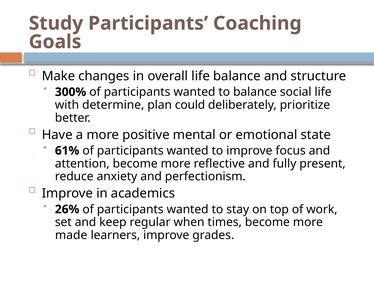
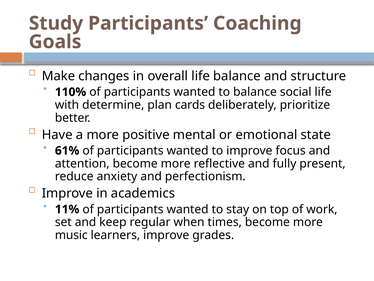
300%: 300% -> 110%
could: could -> cards
26%: 26% -> 11%
made: made -> music
